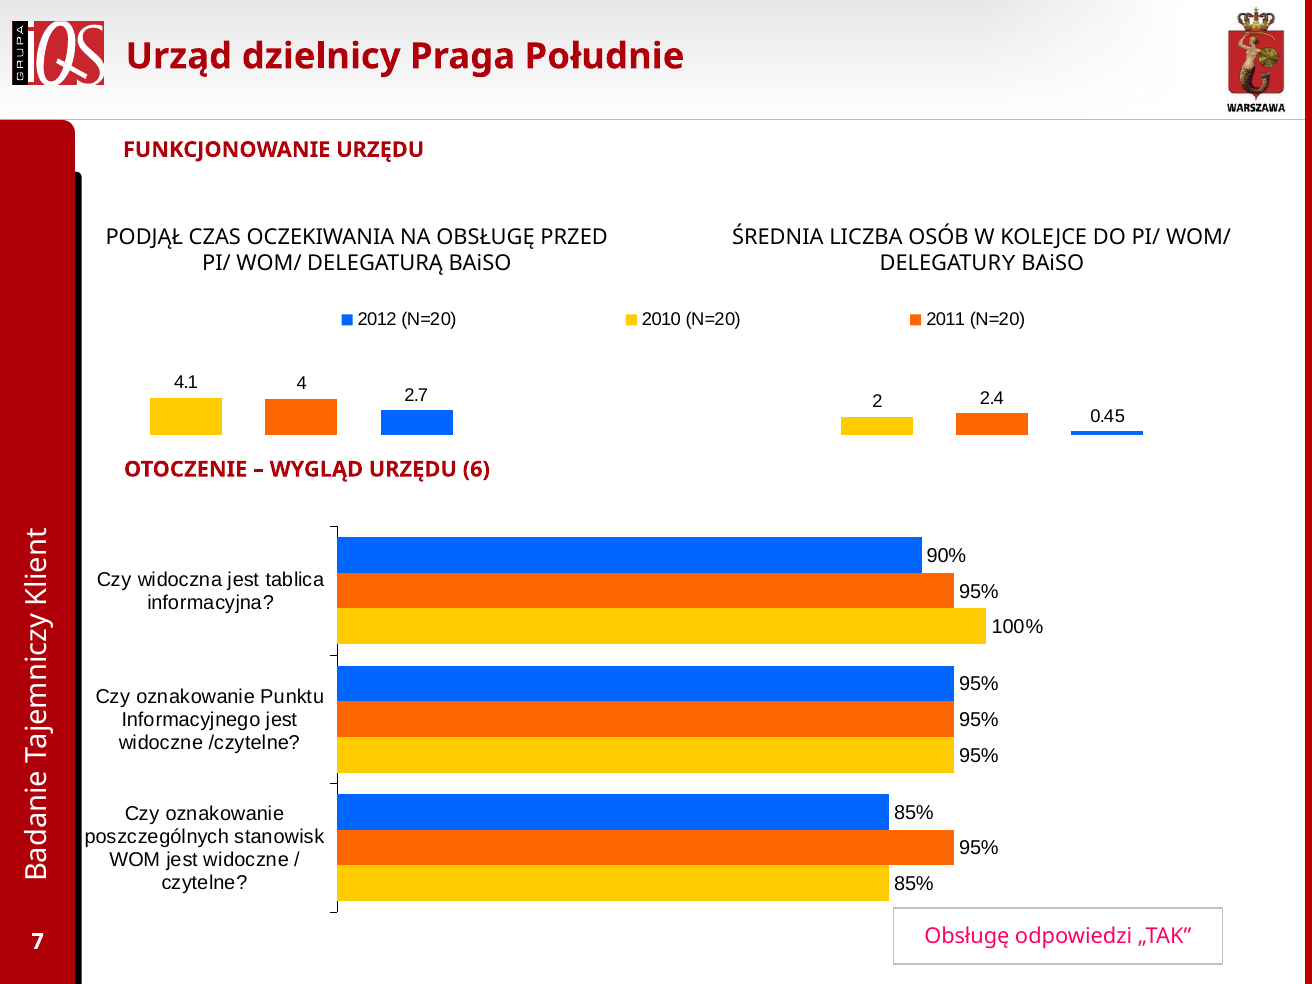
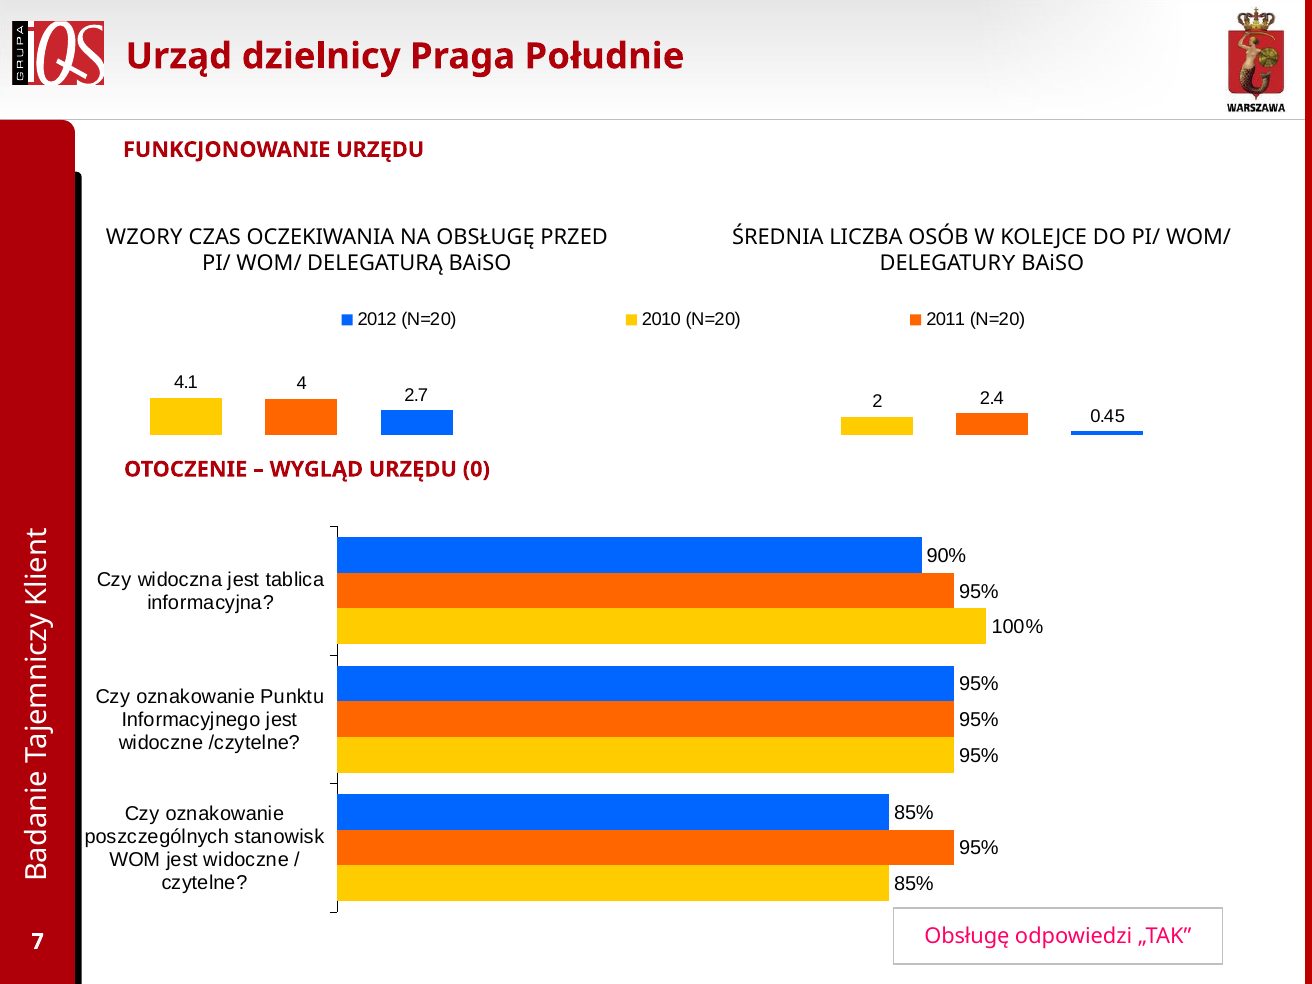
PODJĄŁ: PODJĄŁ -> WZORY
6: 6 -> 0
